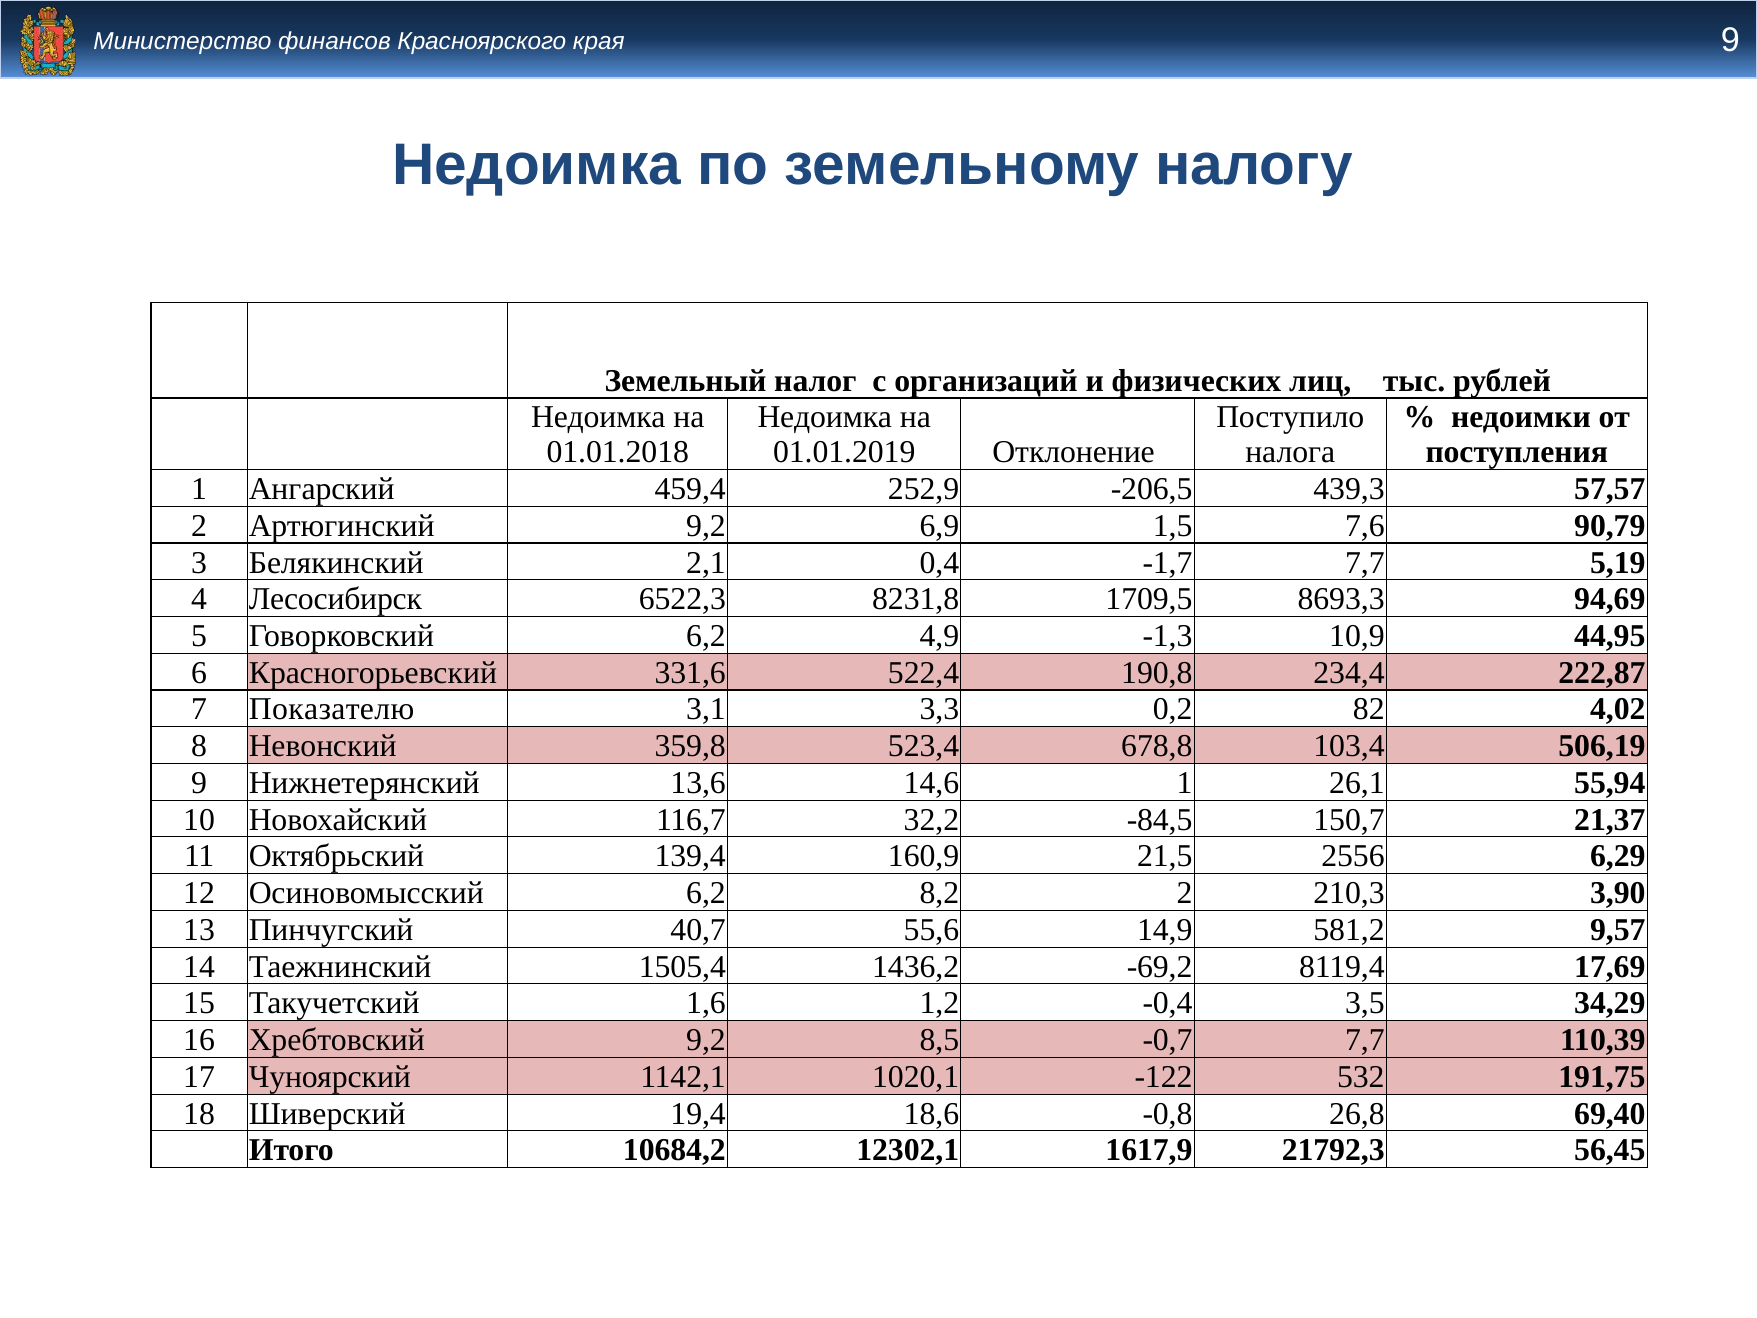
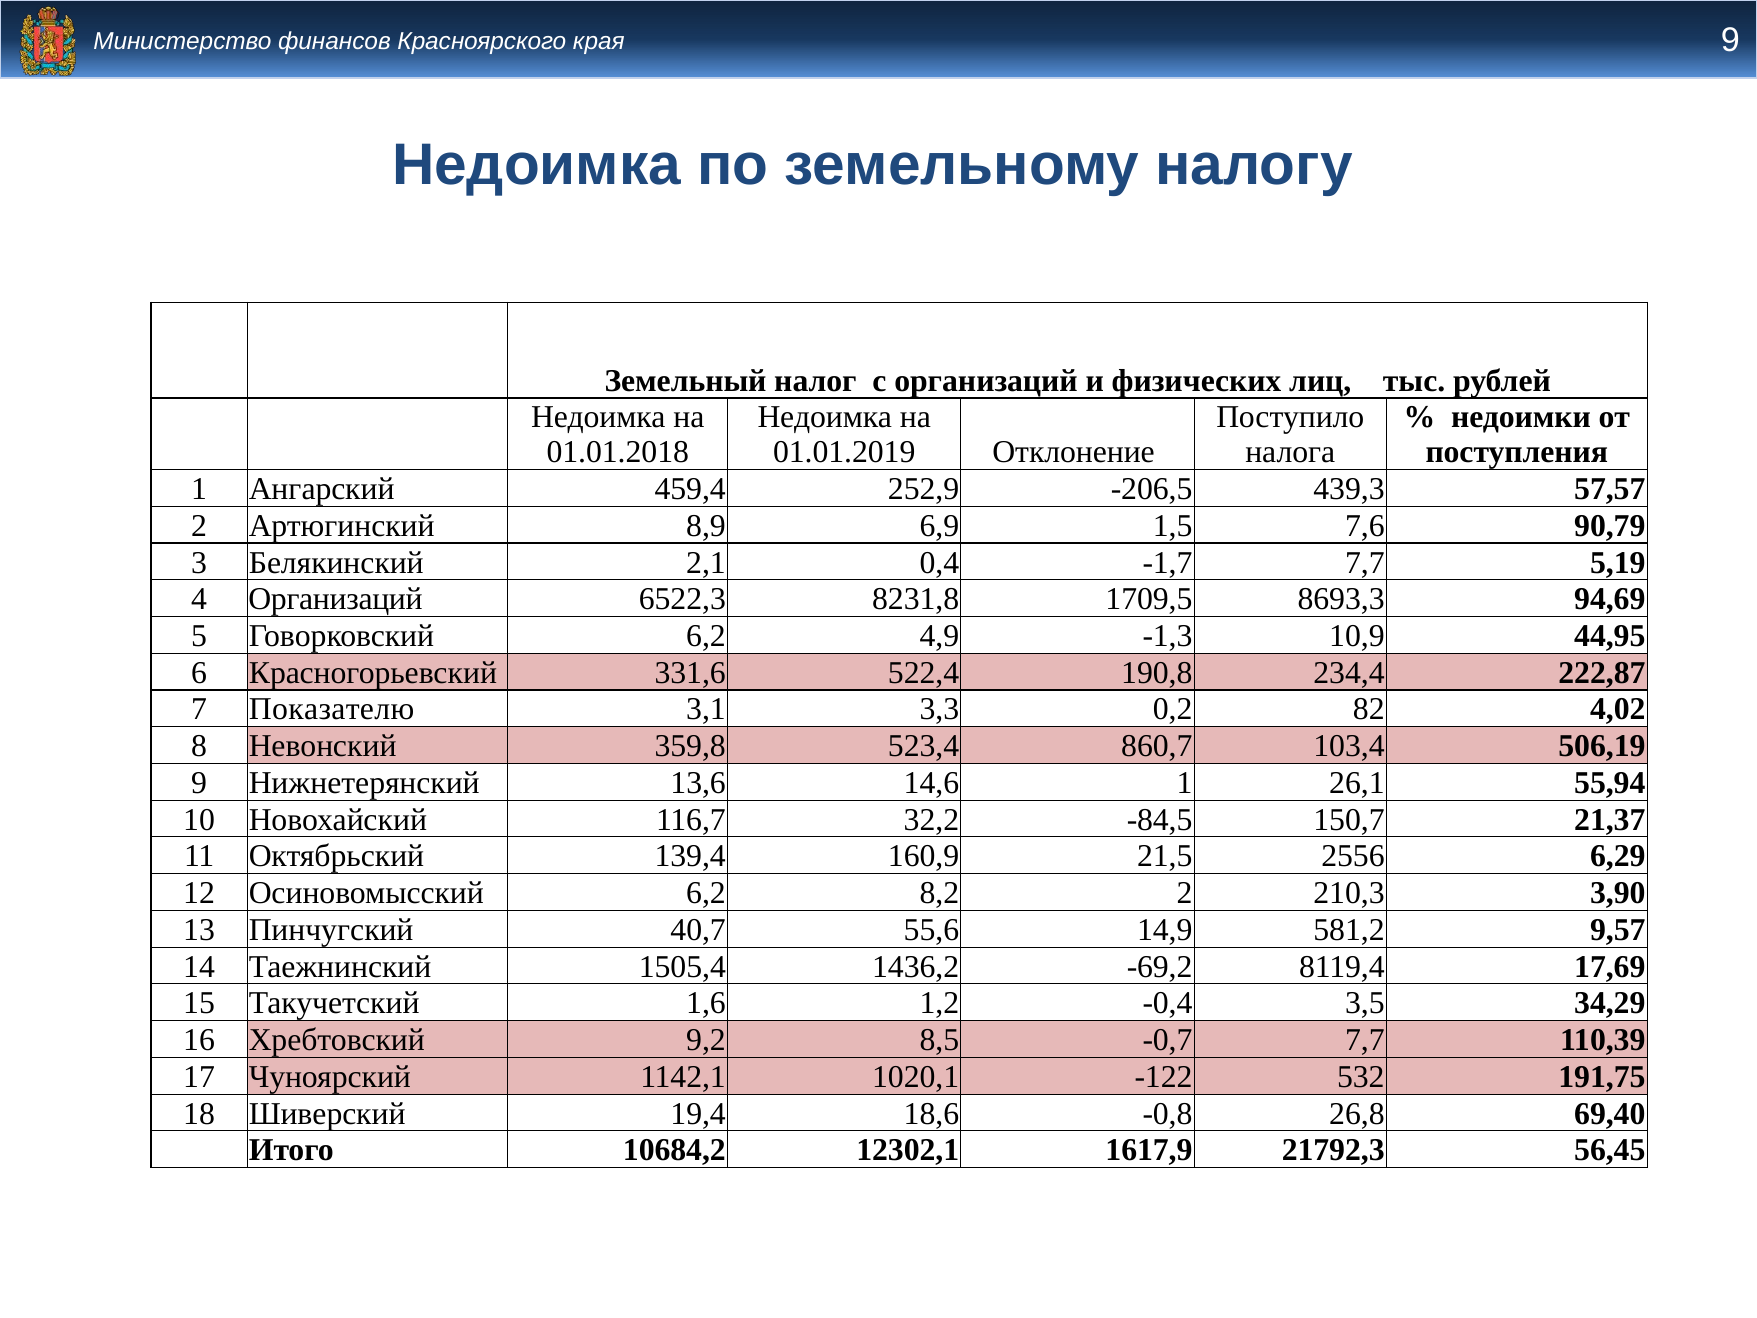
Артюгинский 9,2: 9,2 -> 8,9
4 Лесосибирск: Лесосибирск -> Организаций
678,8: 678,8 -> 860,7
